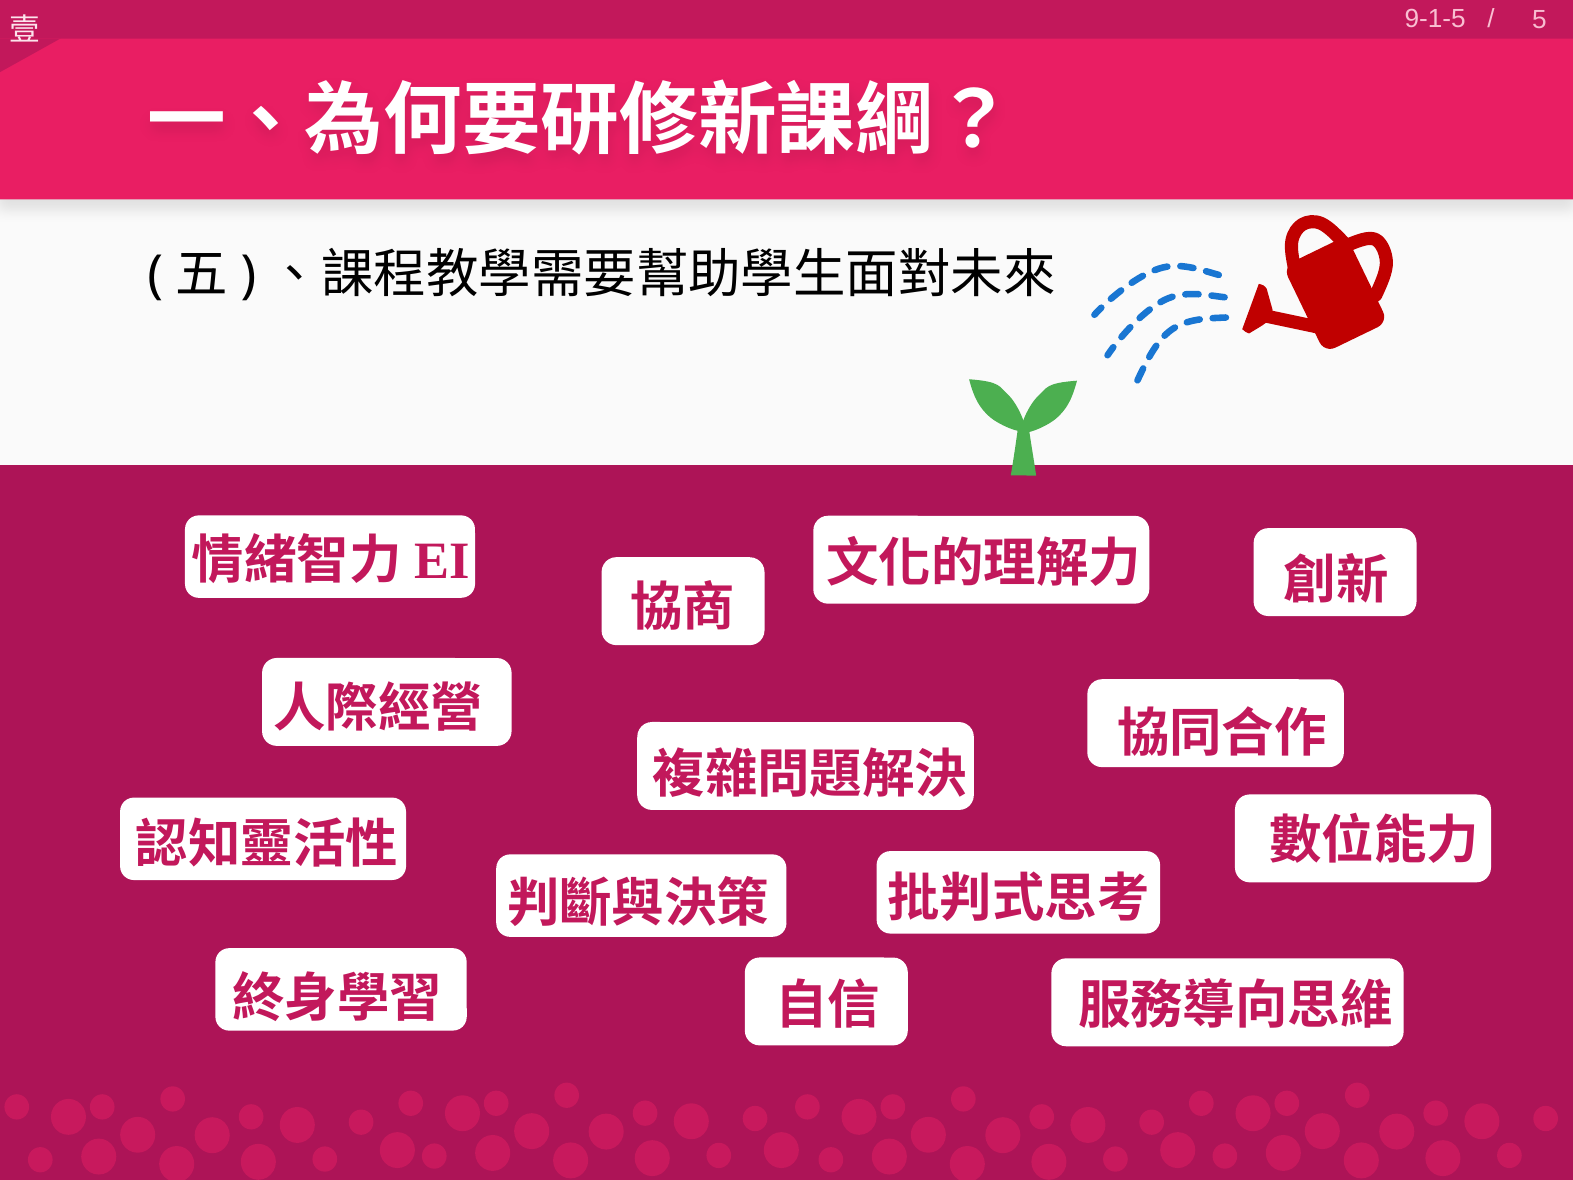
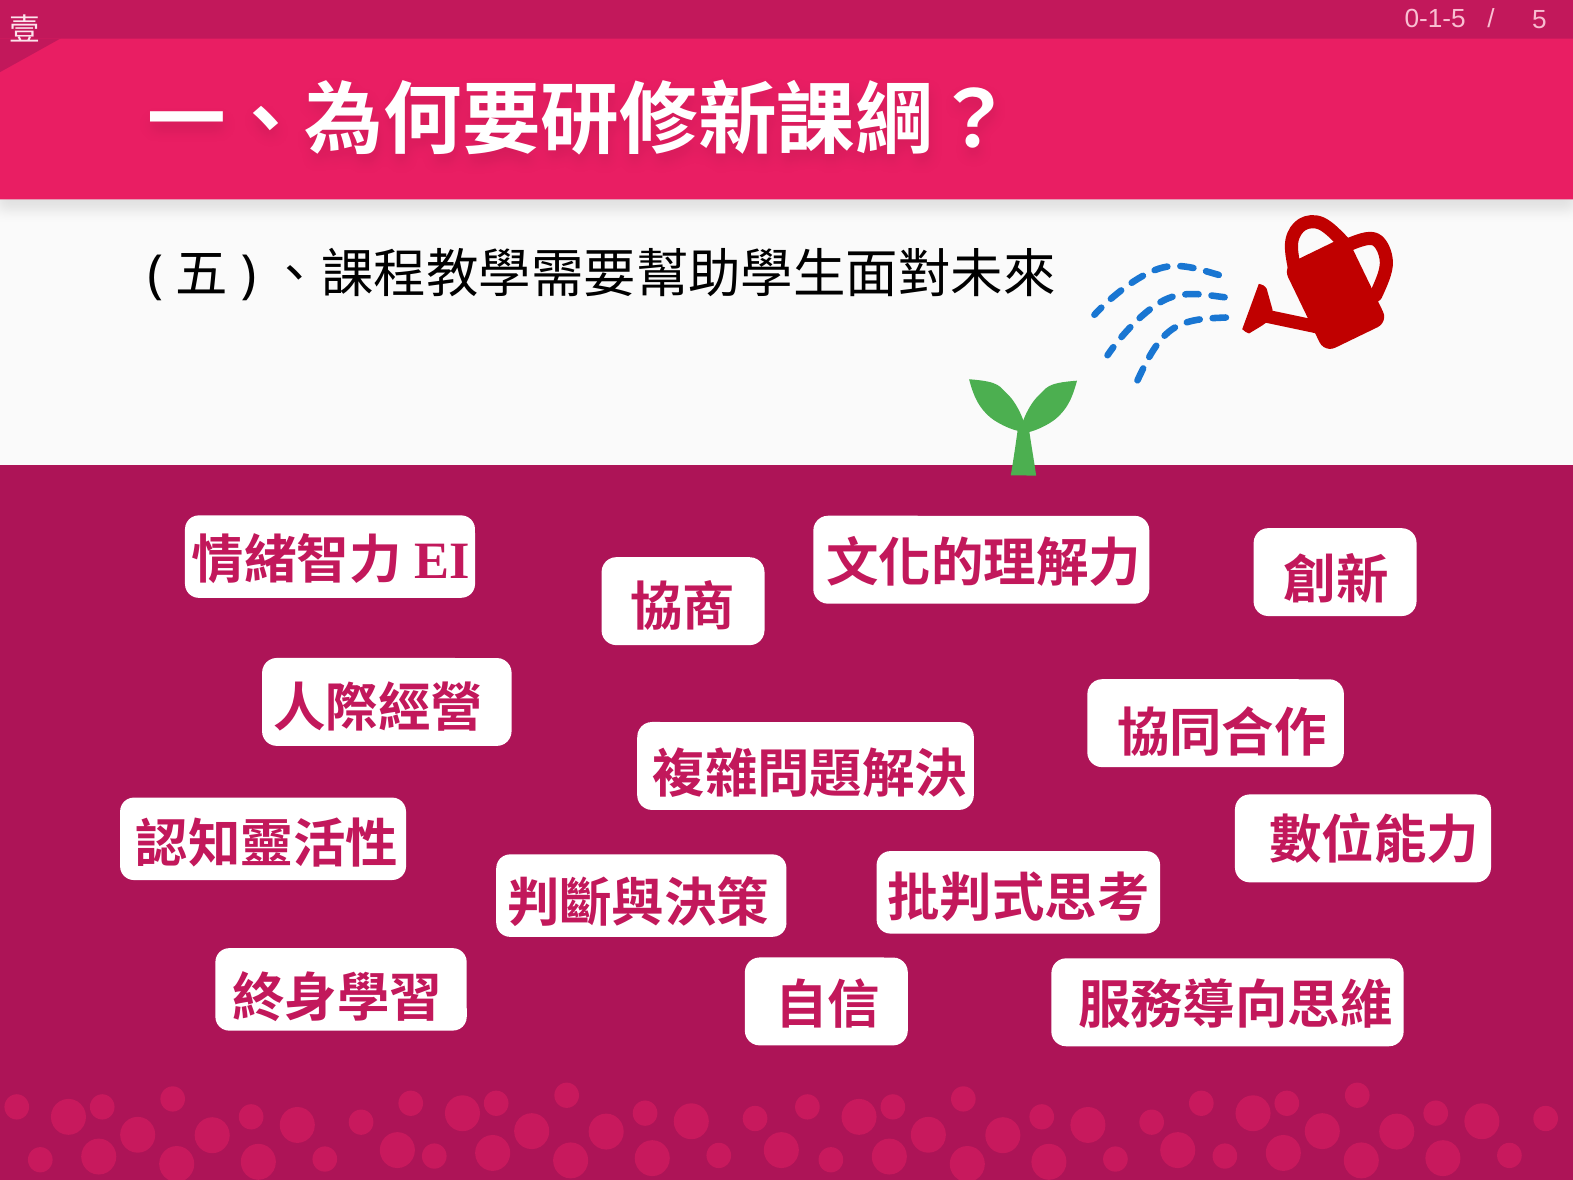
9-1-5: 9-1-5 -> 0-1-5
